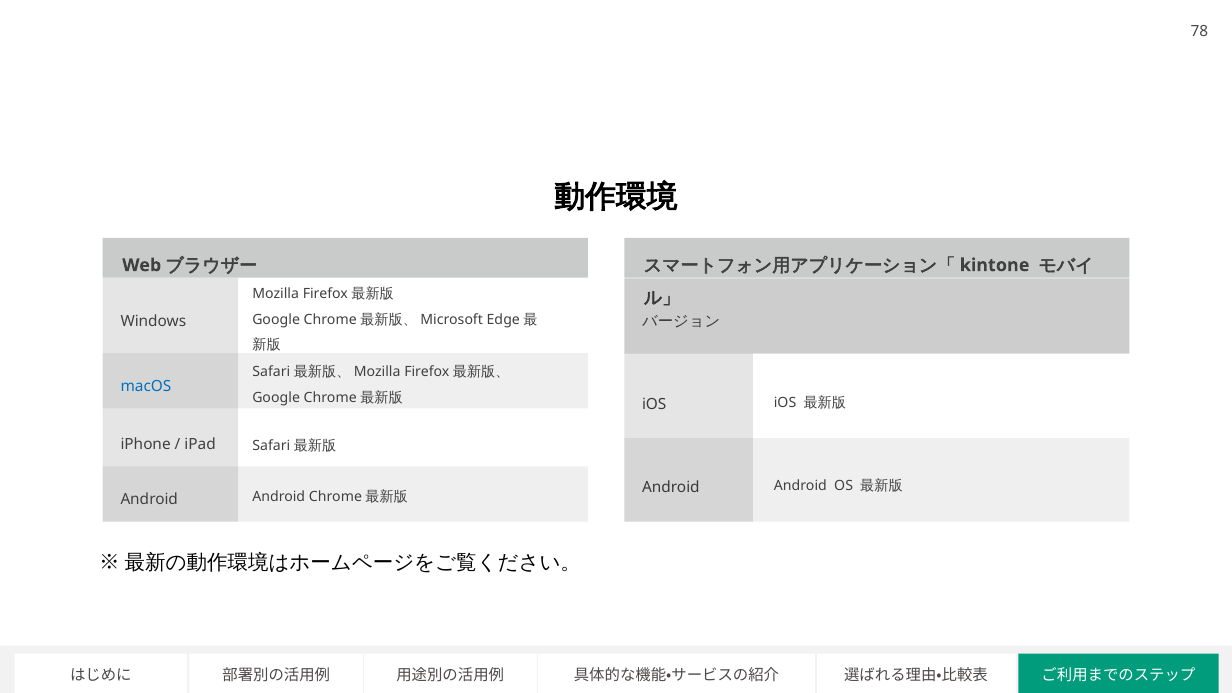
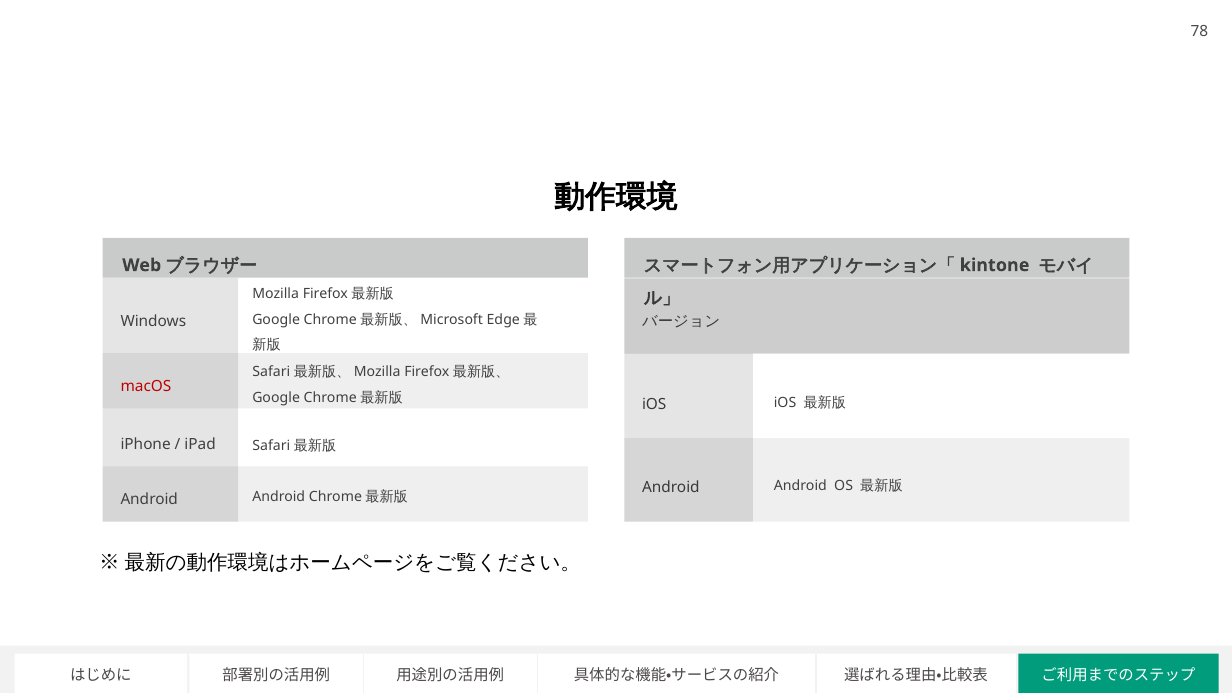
macOS colour: blue -> red
